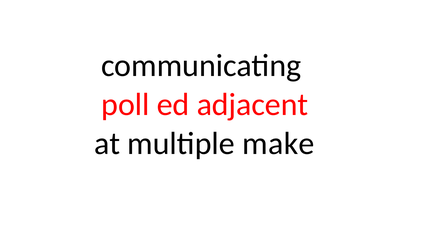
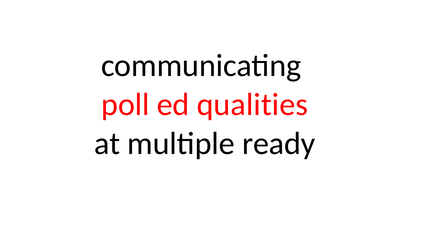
adjacent: adjacent -> qualities
make: make -> ready
